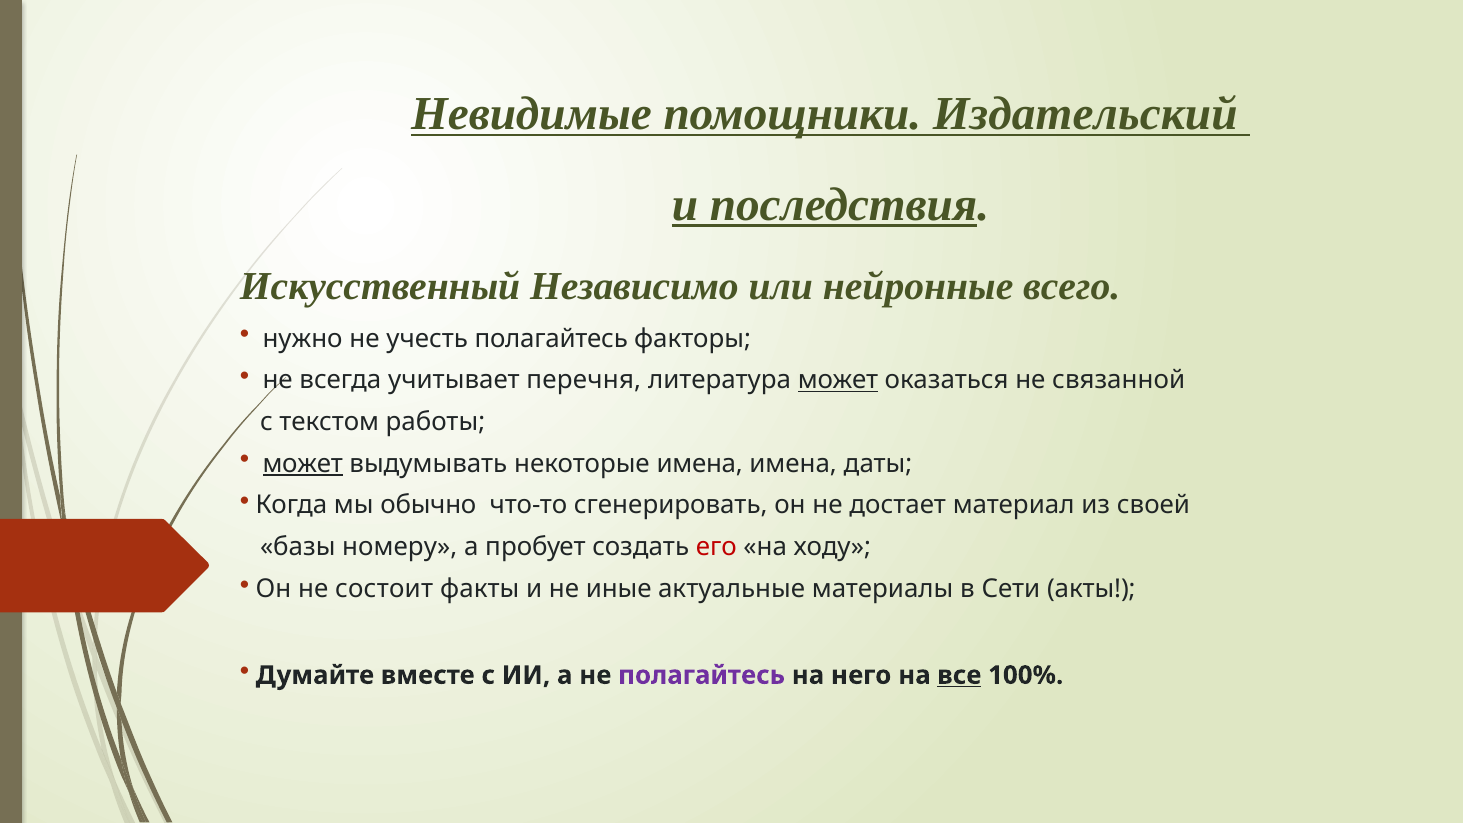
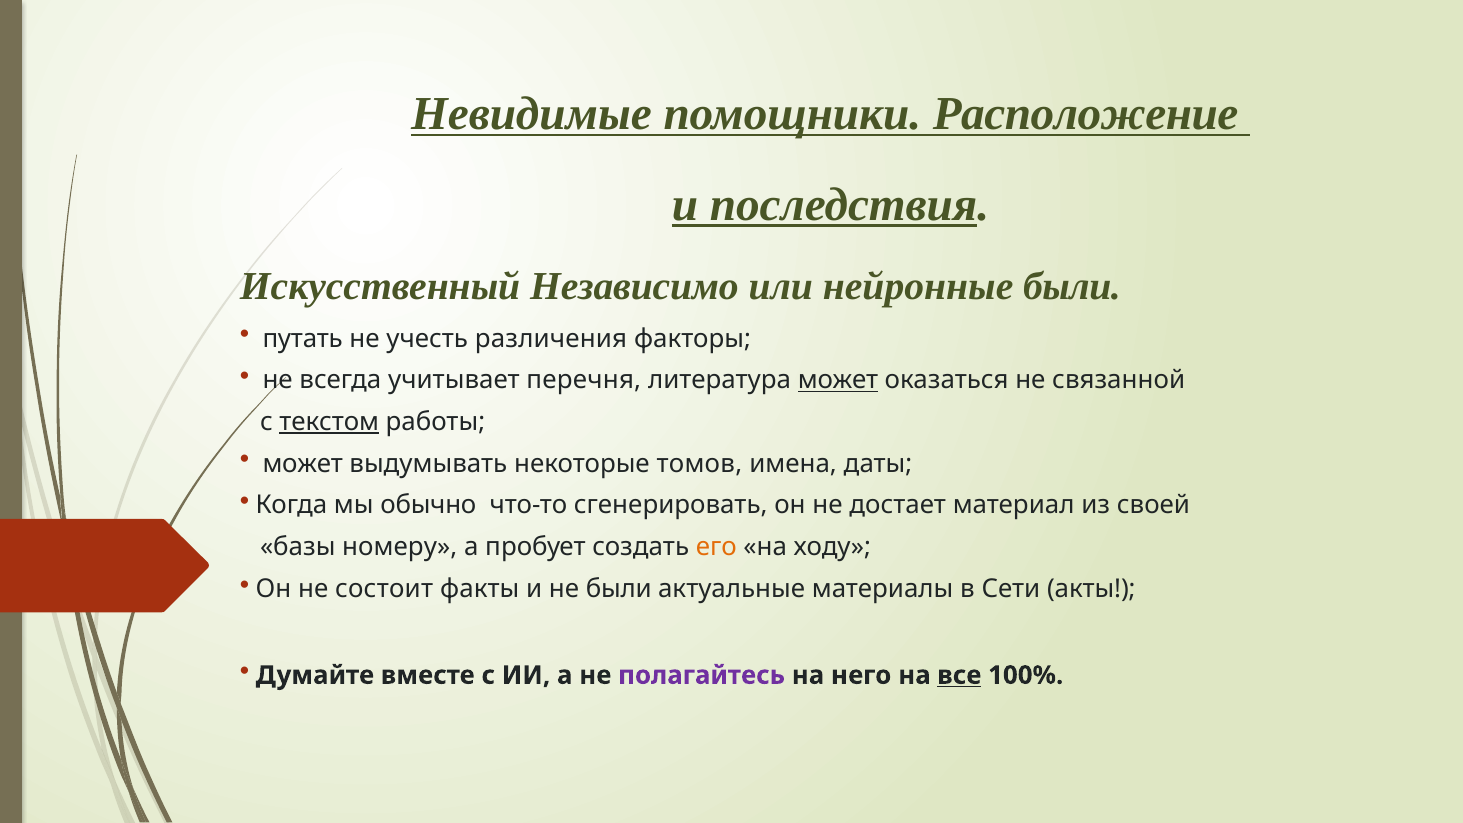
Издательский: Издательский -> Расположение
нейронные всего: всего -> были
нужно: нужно -> путать
учесть полагайтесь: полагайтесь -> различения
текстом underline: none -> present
может at (303, 464) underline: present -> none
некоторые имена: имена -> томов
его colour: red -> orange
не иные: иные -> были
